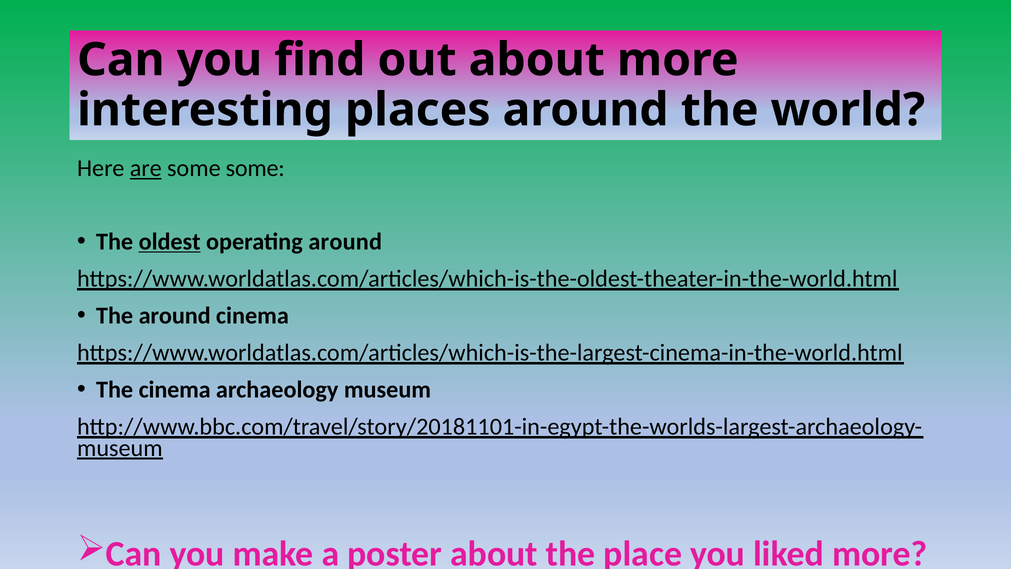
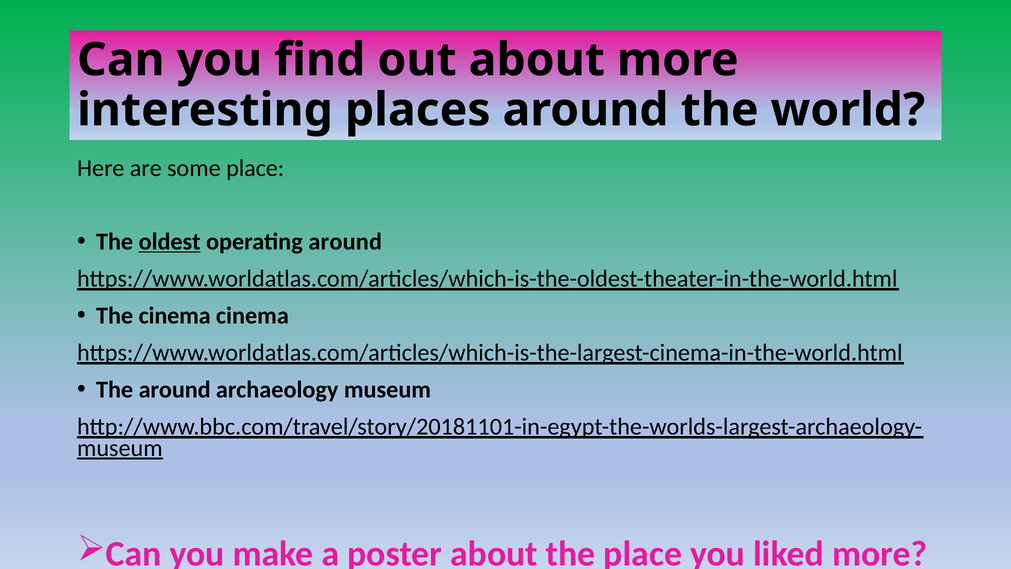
are underline: present -> none
some some: some -> place
The around: around -> cinema
The cinema: cinema -> around
